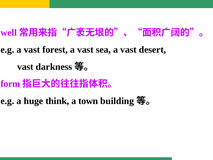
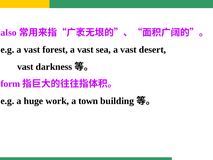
well: well -> also
think: think -> work
